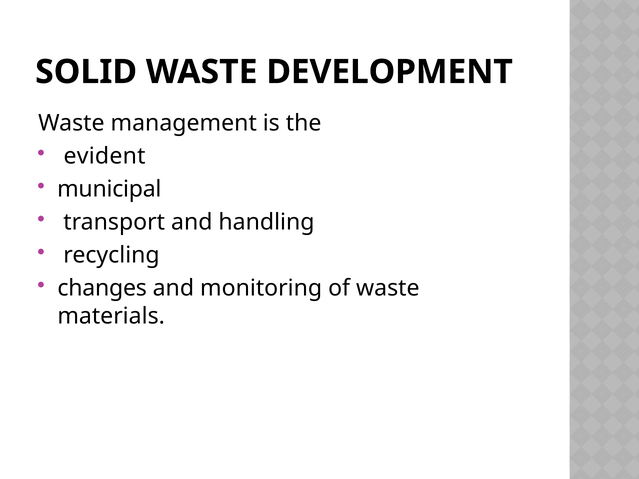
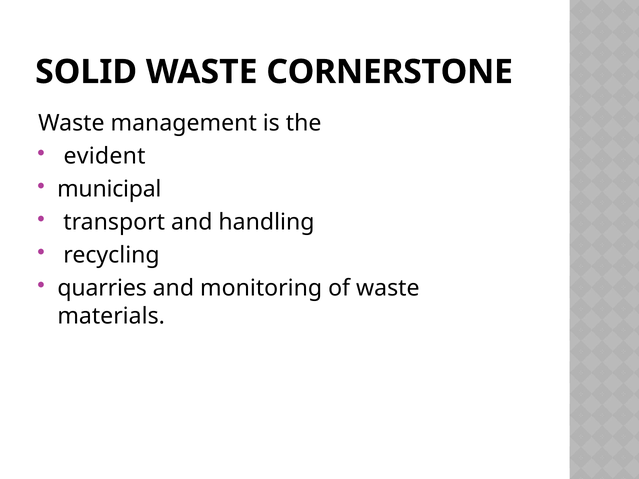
DEVELOPMENT: DEVELOPMENT -> CORNERSTONE
changes: changes -> quarries
